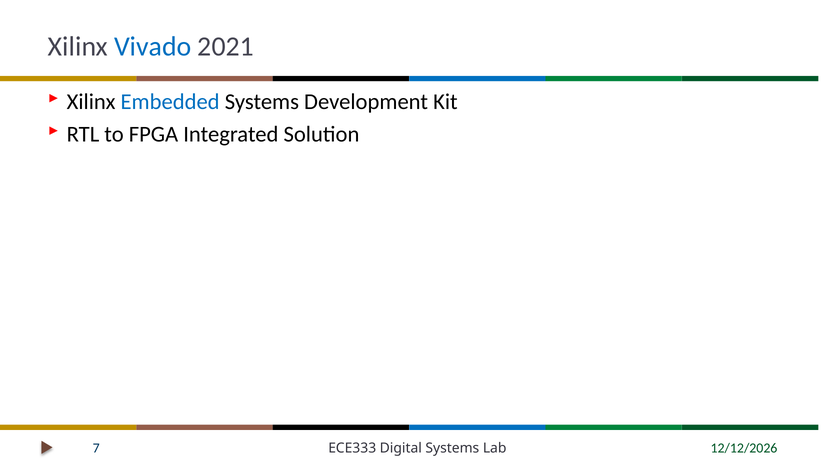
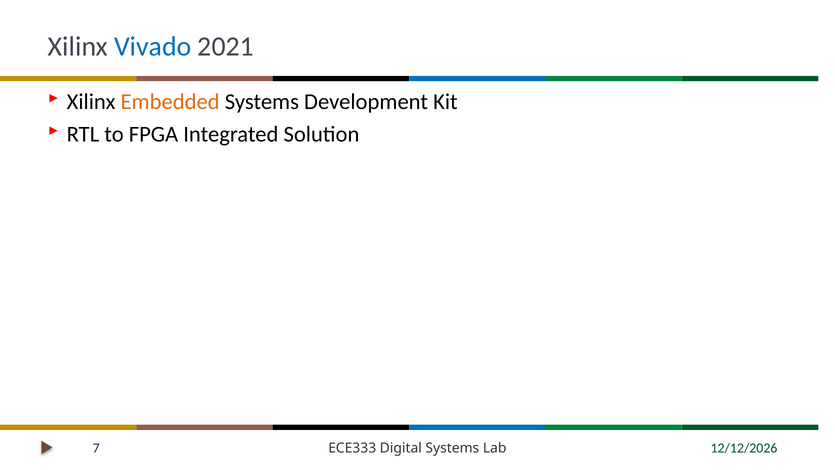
Embedded colour: blue -> orange
